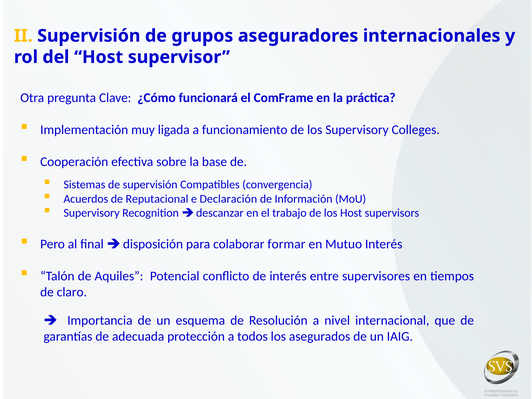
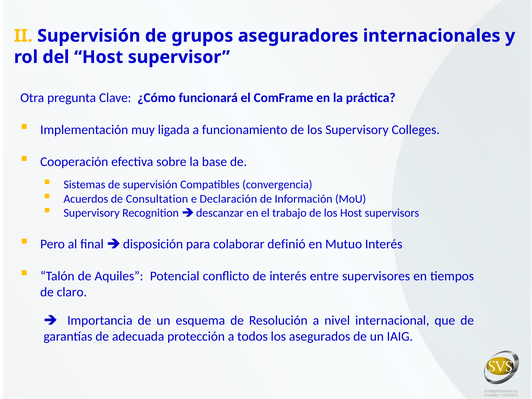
Reputacional: Reputacional -> Consultation
formar: formar -> definió
